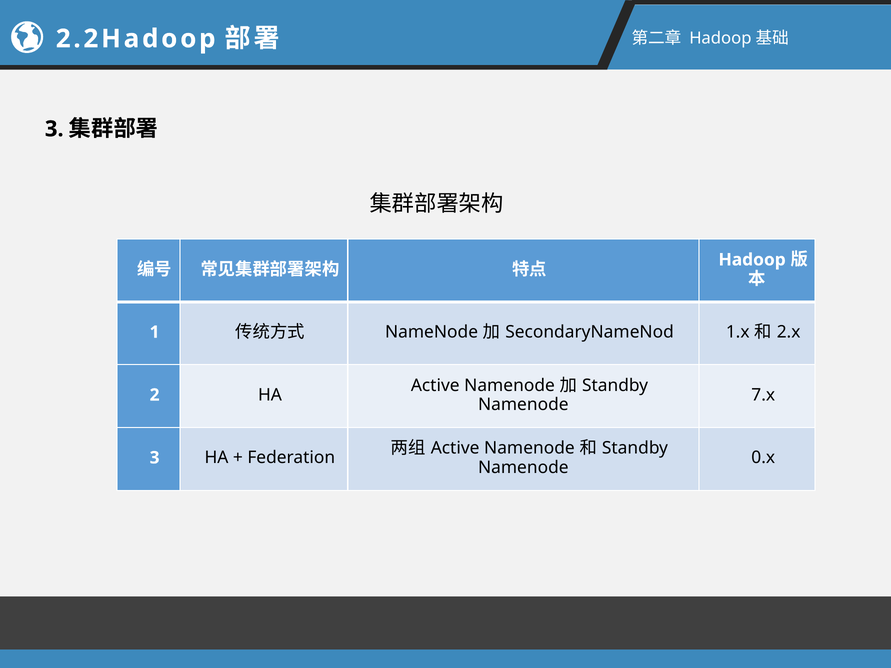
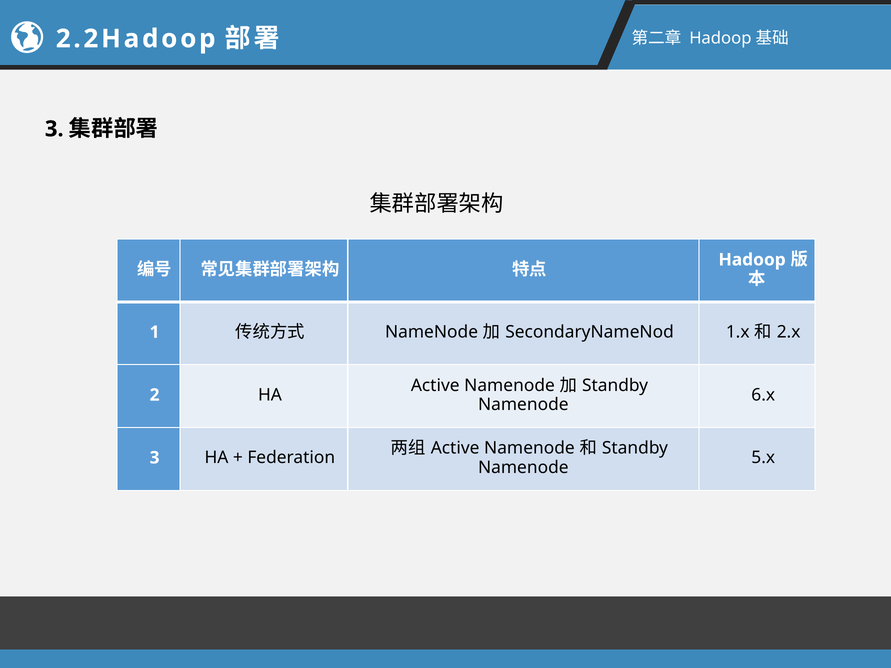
7.x: 7.x -> 6.x
0.x: 0.x -> 5.x
